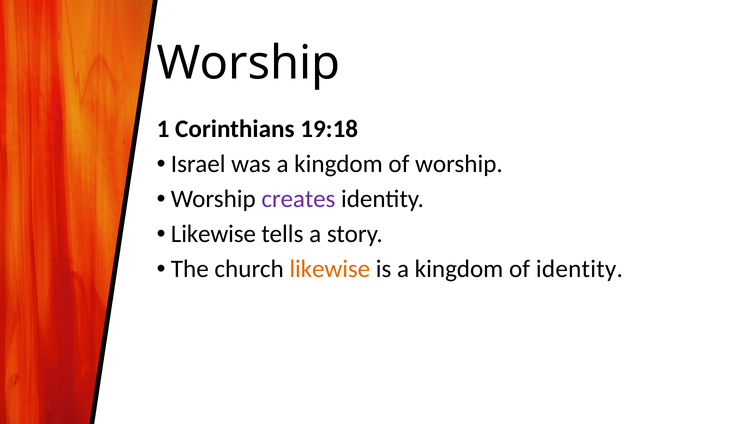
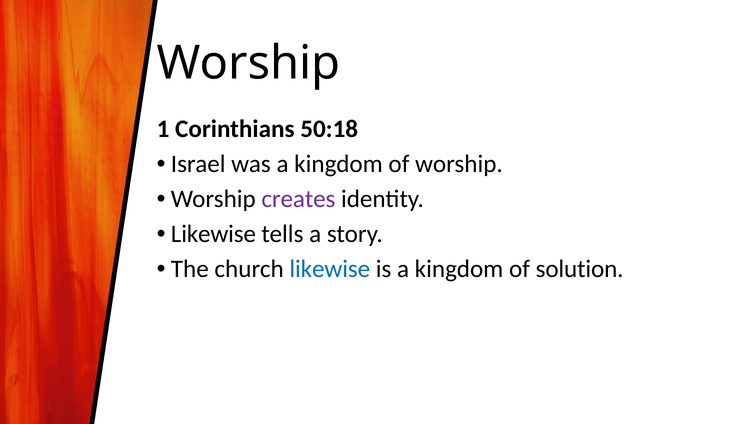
19:18: 19:18 -> 50:18
likewise at (330, 269) colour: orange -> blue
of identity: identity -> solution
